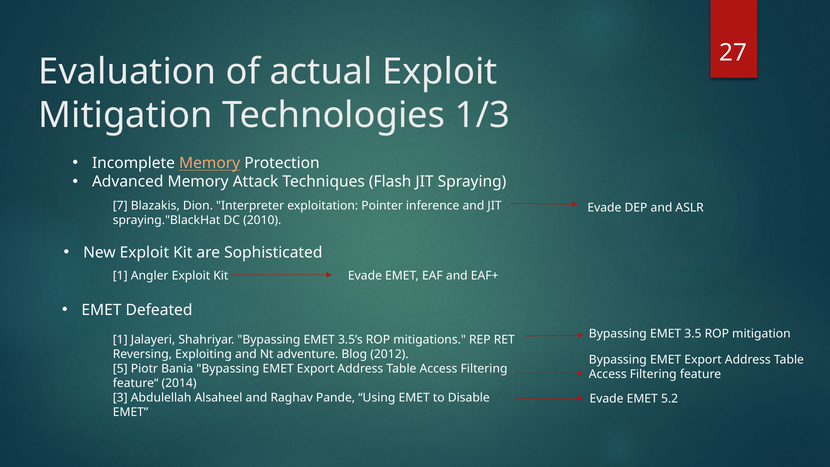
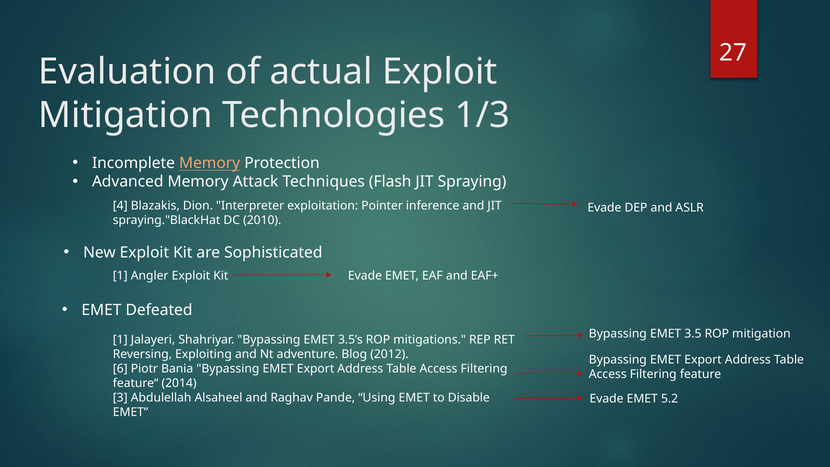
7: 7 -> 4
5: 5 -> 6
